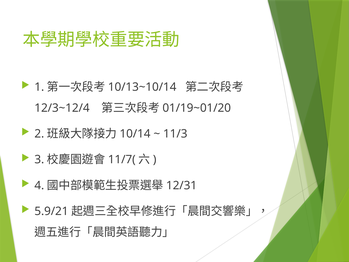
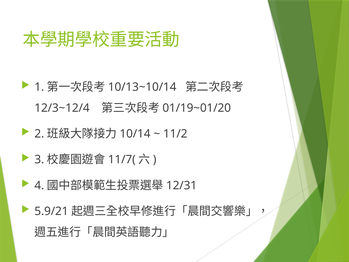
11/3: 11/3 -> 11/2
